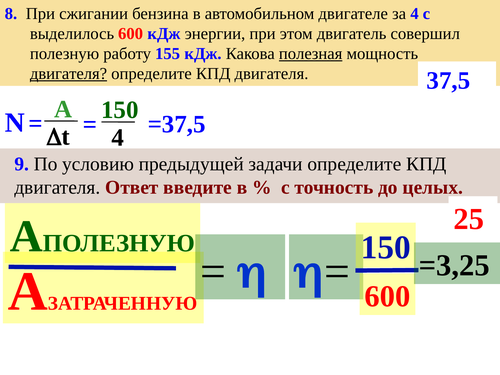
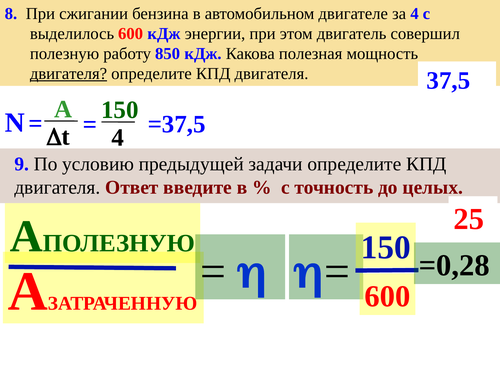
155: 155 -> 850
полезная underline: present -> none
=3,25: =3,25 -> =0,28
